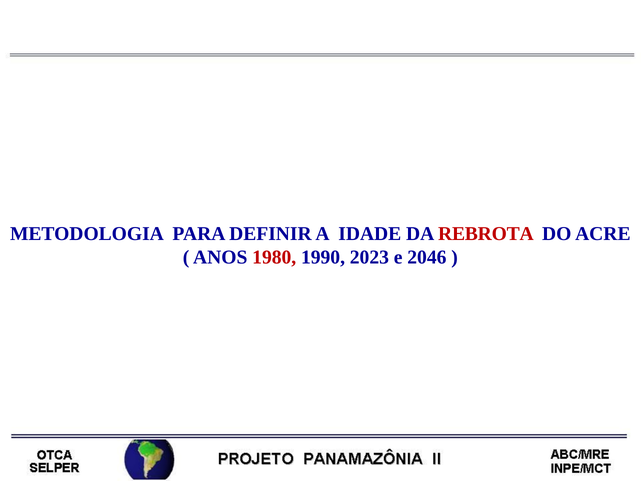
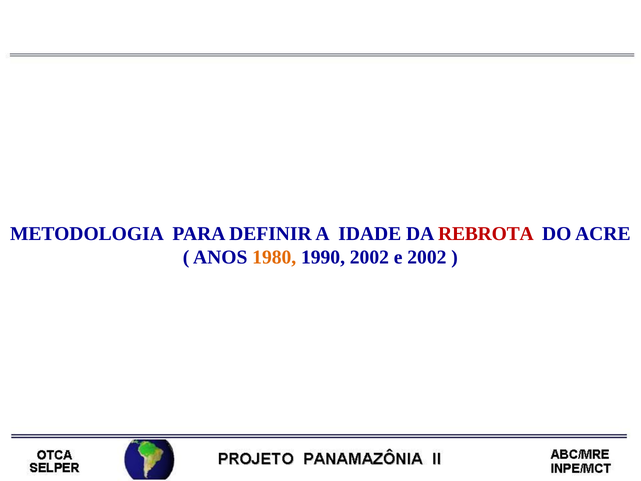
1980 colour: red -> orange
1990 2023: 2023 -> 2002
e 2046: 2046 -> 2002
